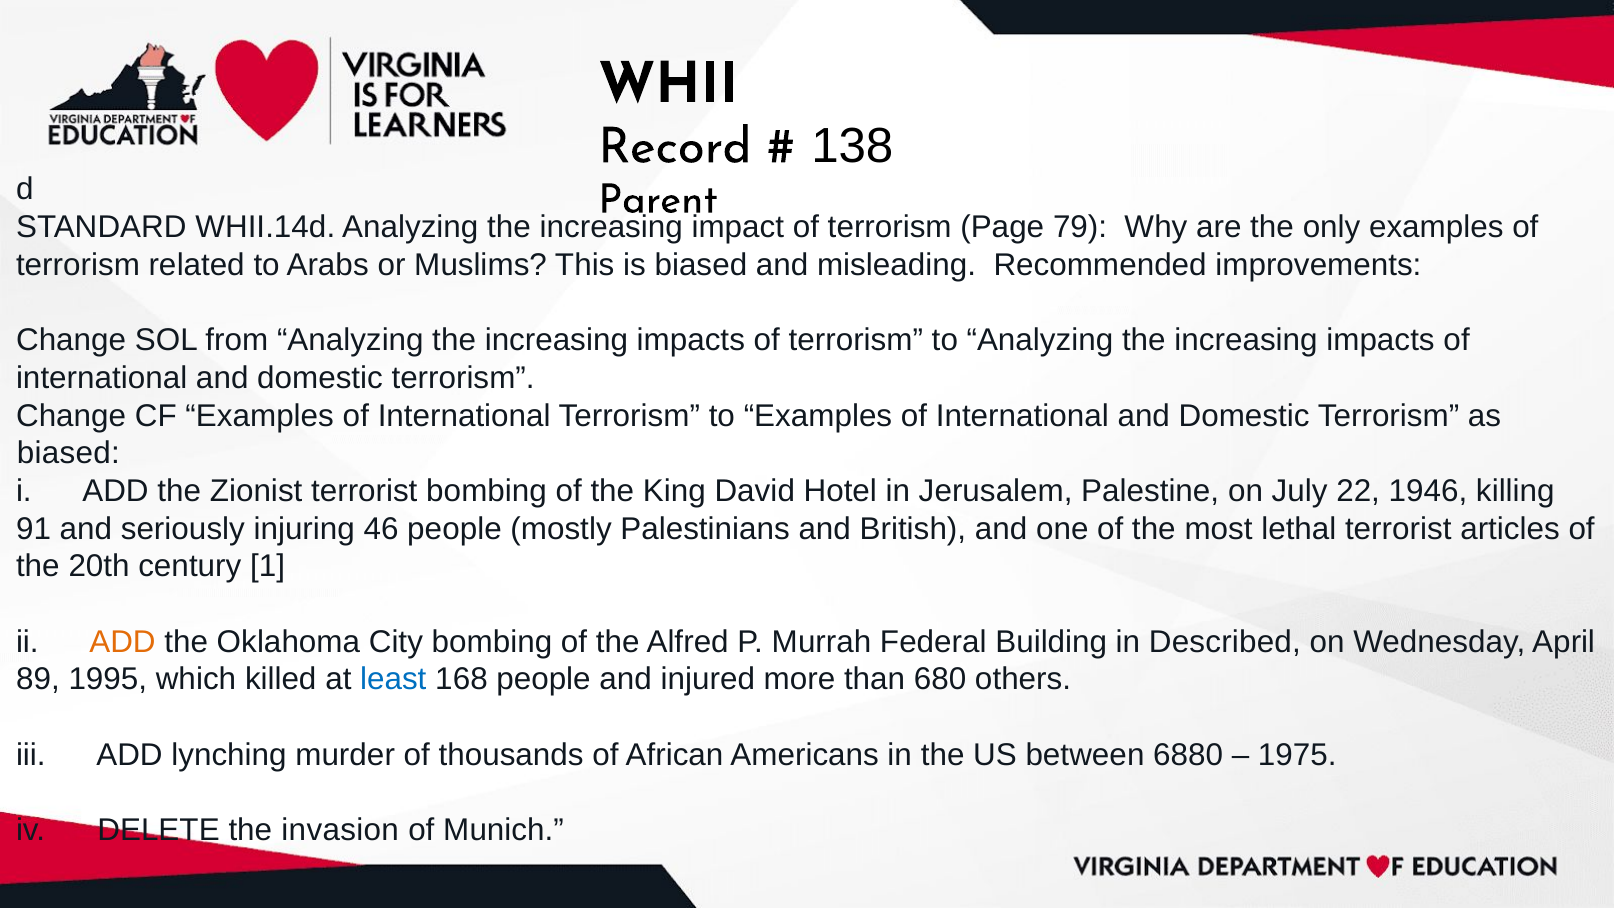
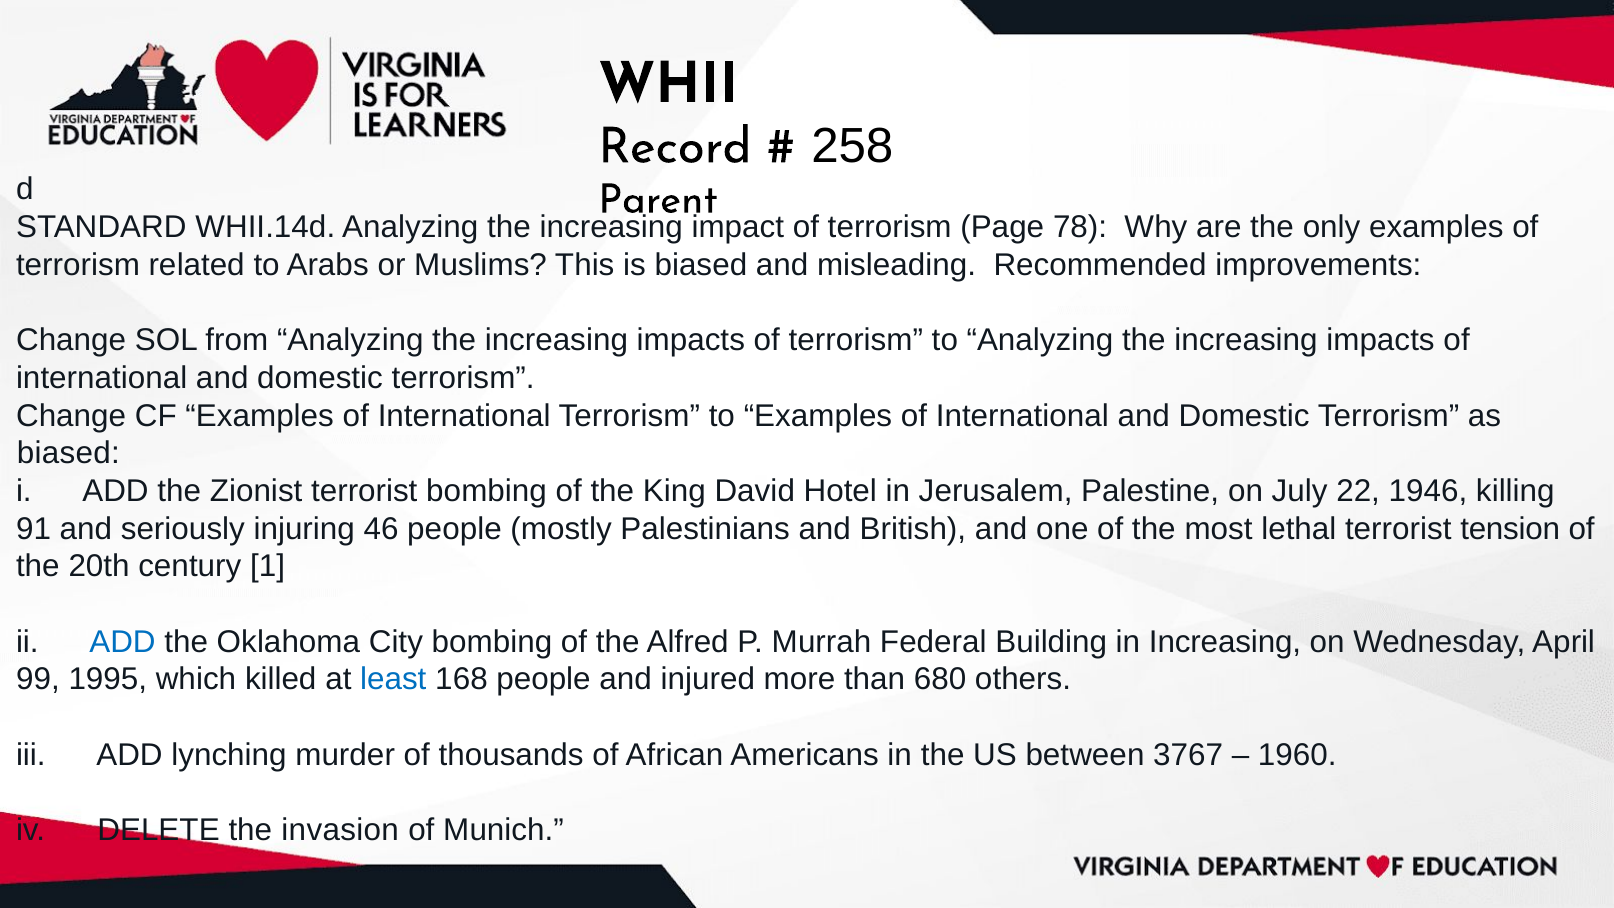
138: 138 -> 258
79: 79 -> 78
articles: articles -> tension
ADD at (123, 642) colour: orange -> blue
in Described: Described -> Increasing
89: 89 -> 99
6880: 6880 -> 3767
1975: 1975 -> 1960
